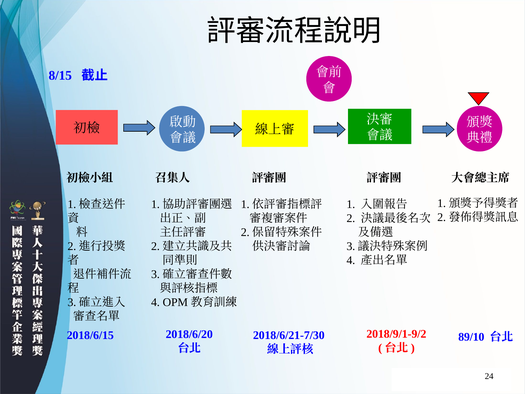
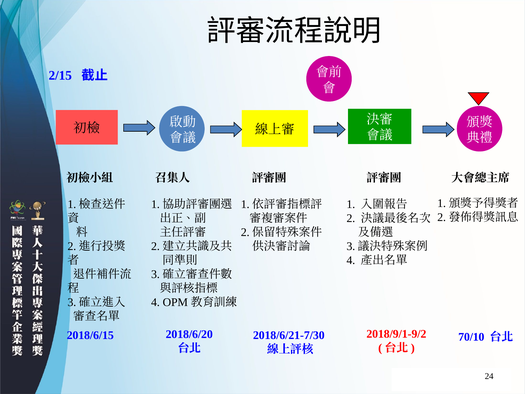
8/15: 8/15 -> 2/15
89/10: 89/10 -> 70/10
